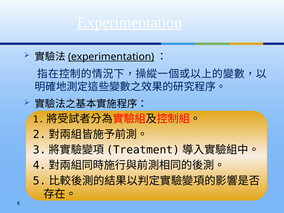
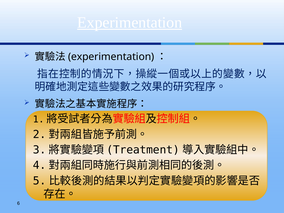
experimentation at (111, 57) underline: present -> none
